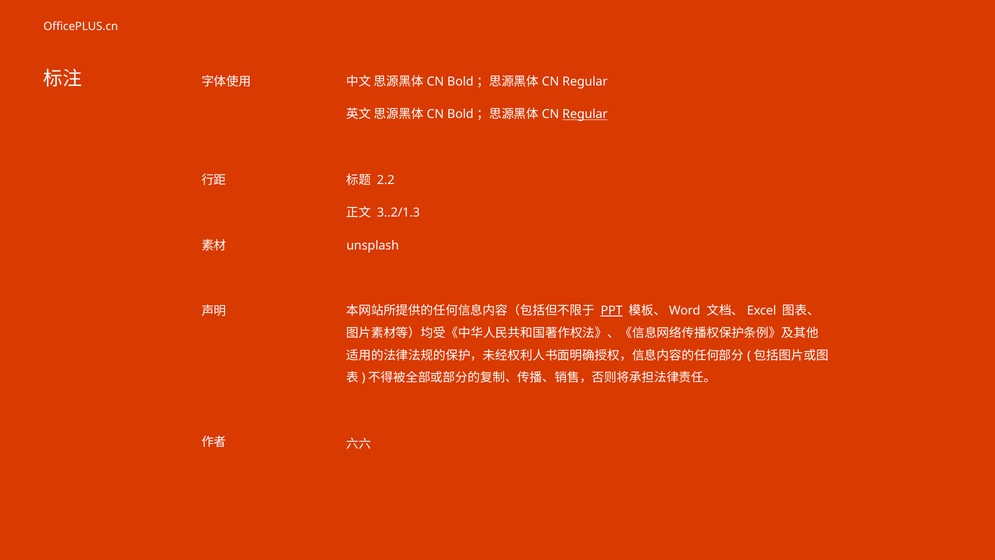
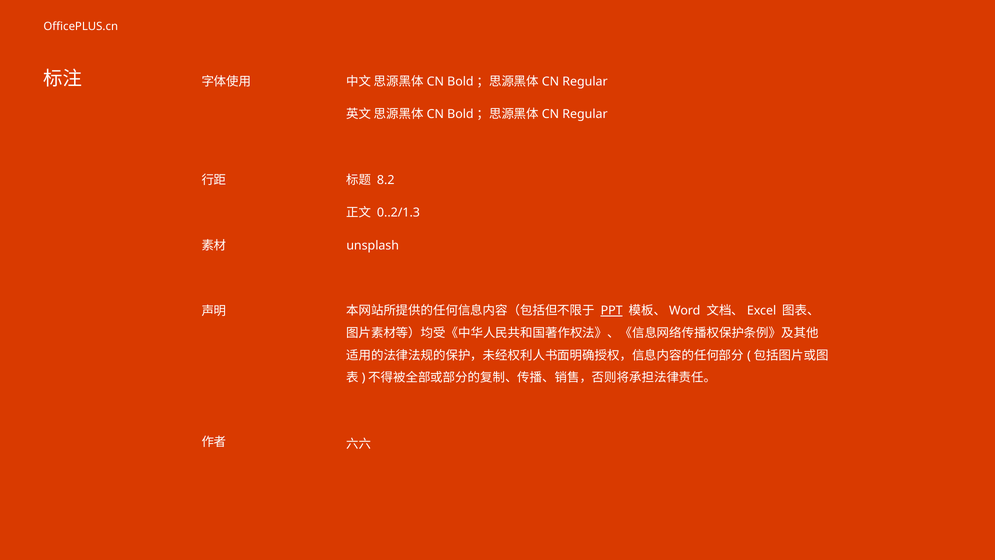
Regular at (585, 114) underline: present -> none
2.2: 2.2 -> 8.2
3..2/1.3: 3..2/1.3 -> 0..2/1.3
